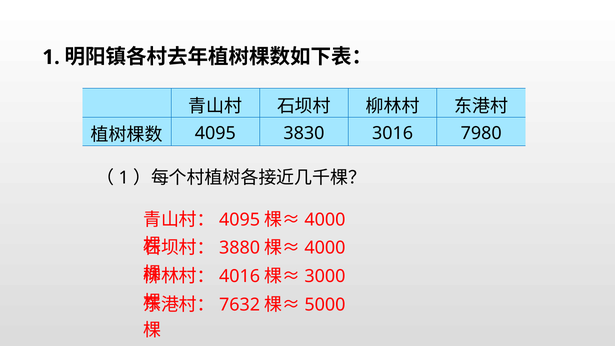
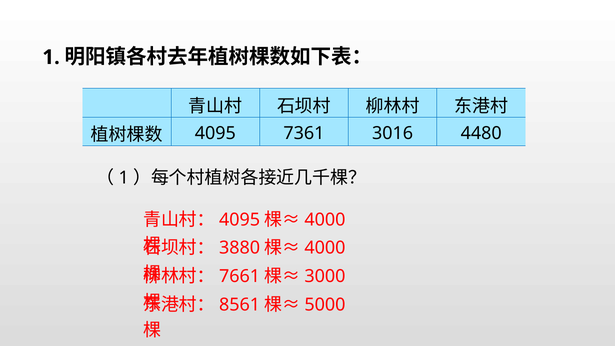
3830: 3830 -> 7361
7980: 7980 -> 4480
4016: 4016 -> 7661
7632: 7632 -> 8561
